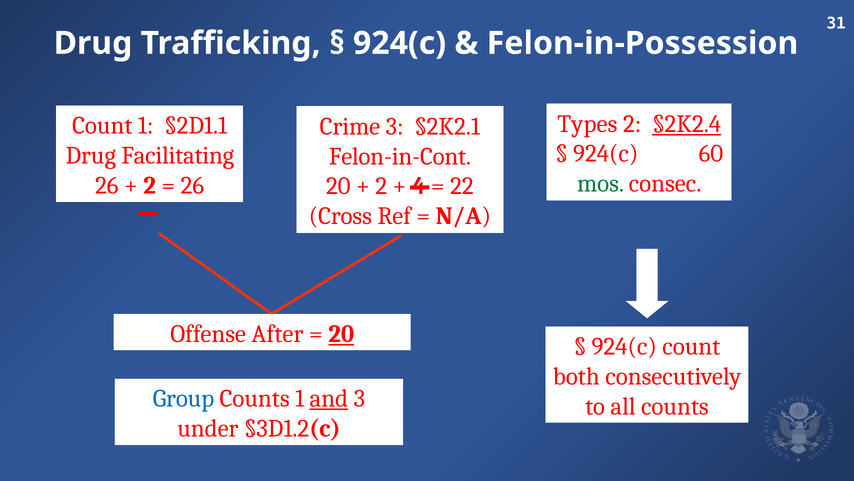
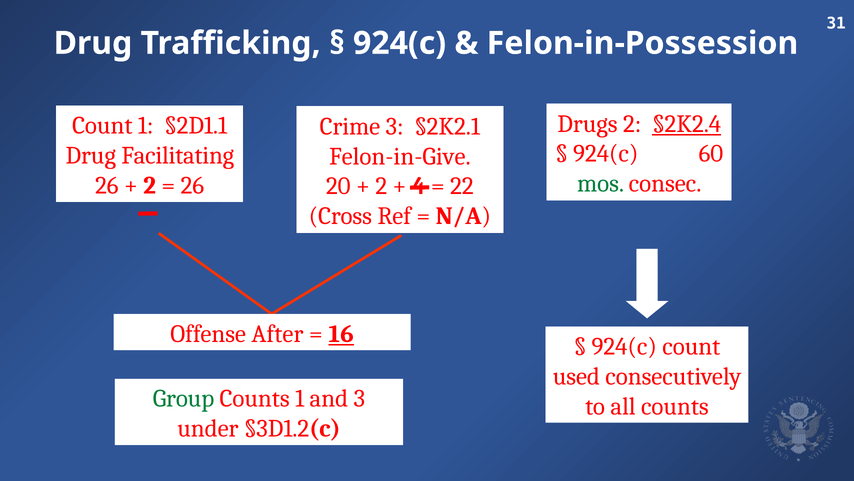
Types: Types -> Drugs
Felon-in-Cont: Felon-in-Cont -> Felon-in-Give
20 at (341, 333): 20 -> 16
both: both -> used
Group colour: blue -> green
and underline: present -> none
